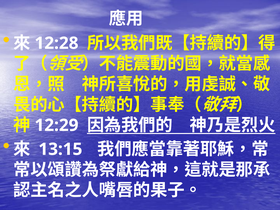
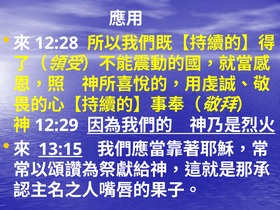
13:15 underline: none -> present
